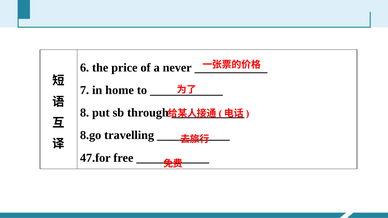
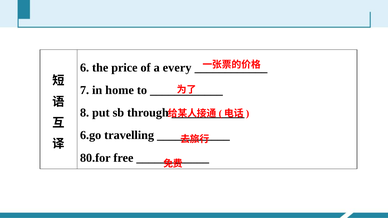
never: never -> every
8.go: 8.go -> 6.go
47.for: 47.for -> 80.for
